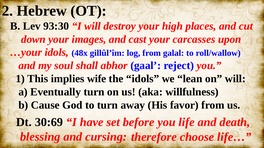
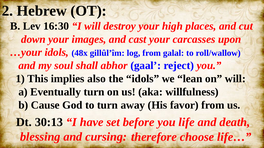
93:30: 93:30 -> 16:30
wife: wife -> also
30:69: 30:69 -> 30:13
